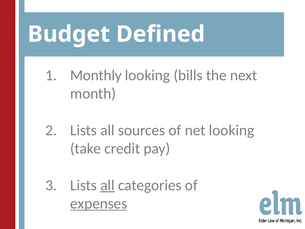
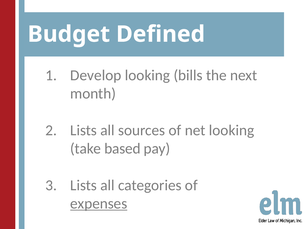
Monthly: Monthly -> Develop
credit: credit -> based
all at (107, 185) underline: present -> none
